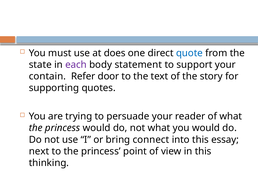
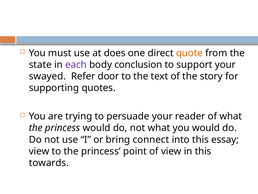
quote colour: blue -> orange
statement: statement -> conclusion
contain: contain -> swayed
next at (39, 151): next -> view
thinking: thinking -> towards
